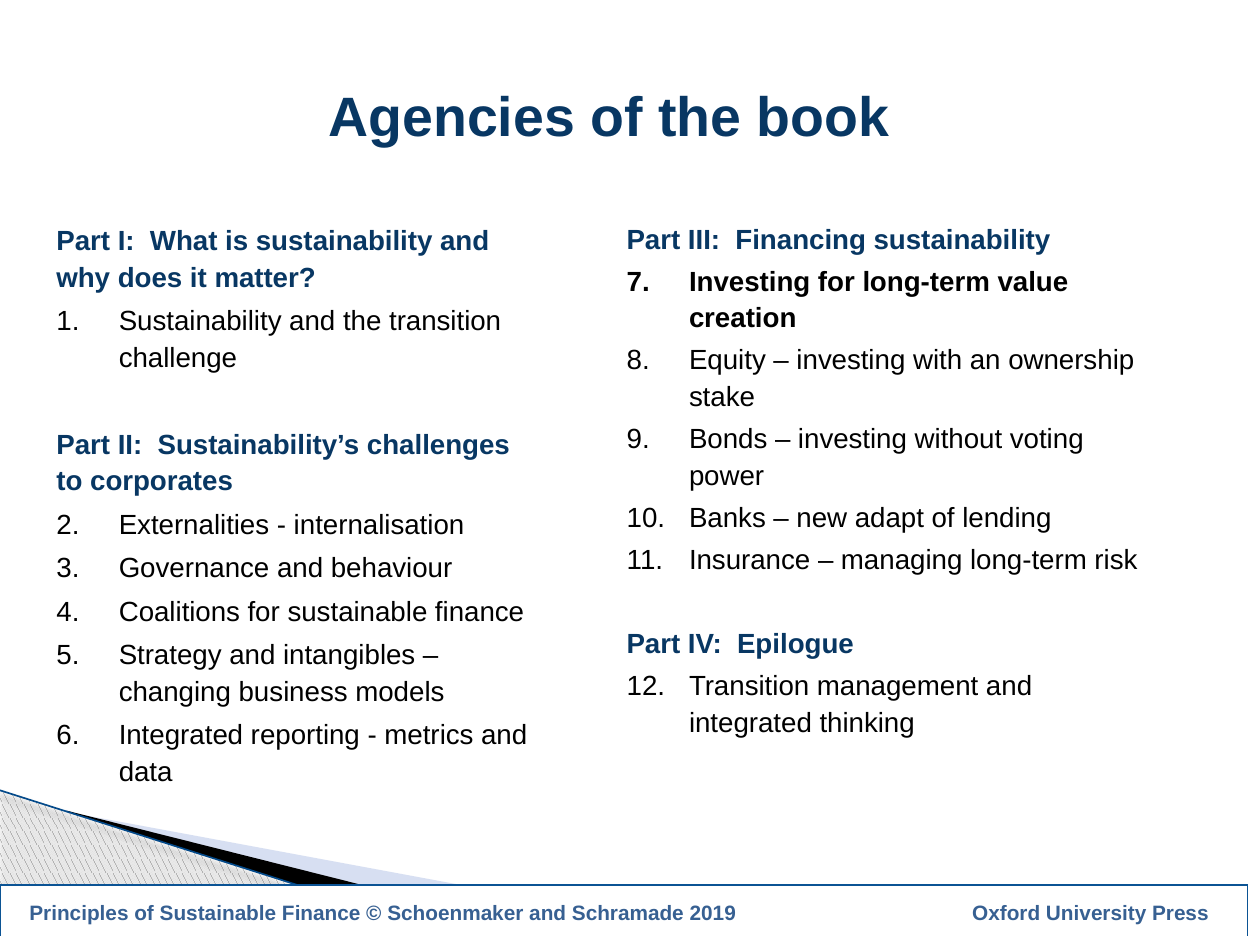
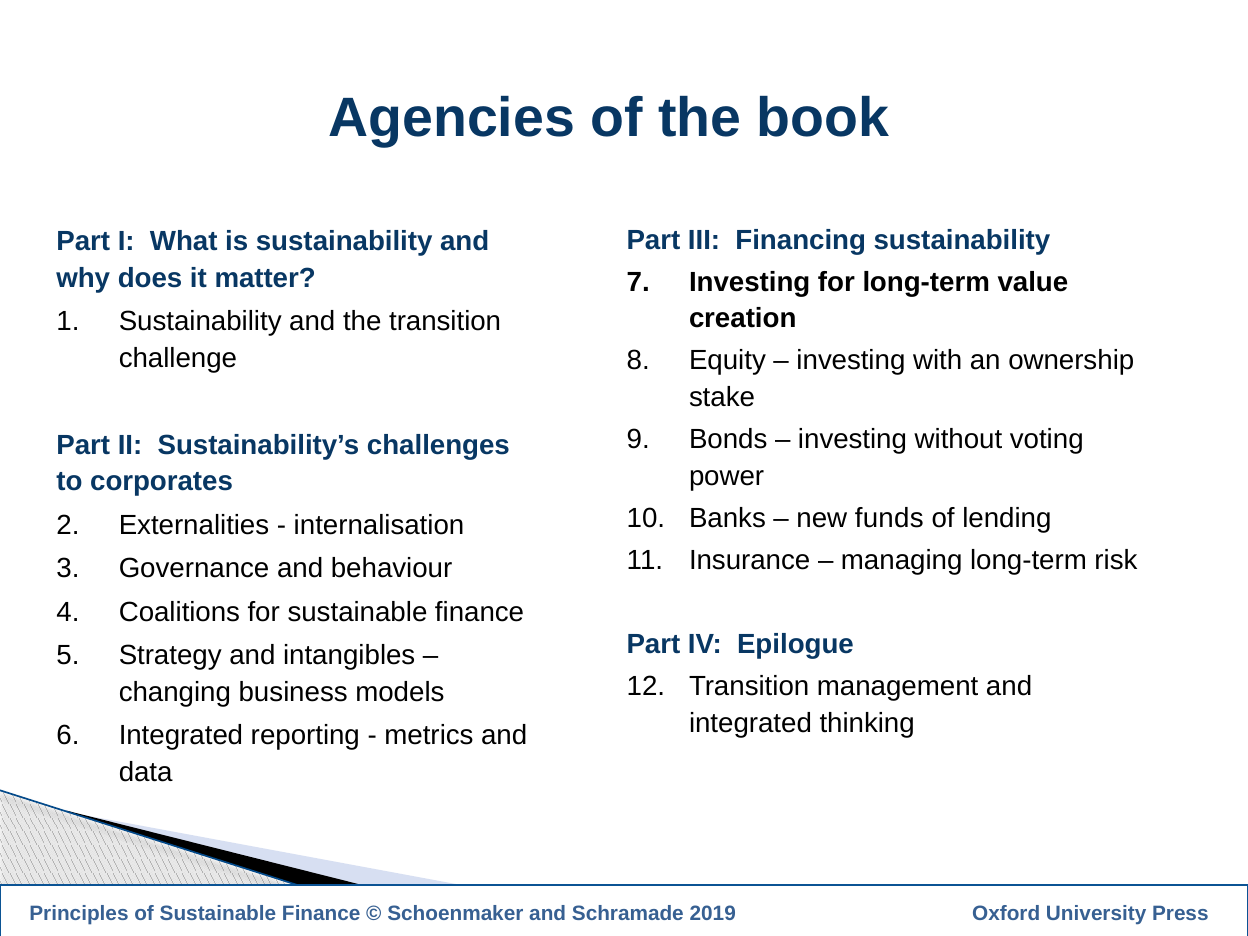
adapt: adapt -> funds
